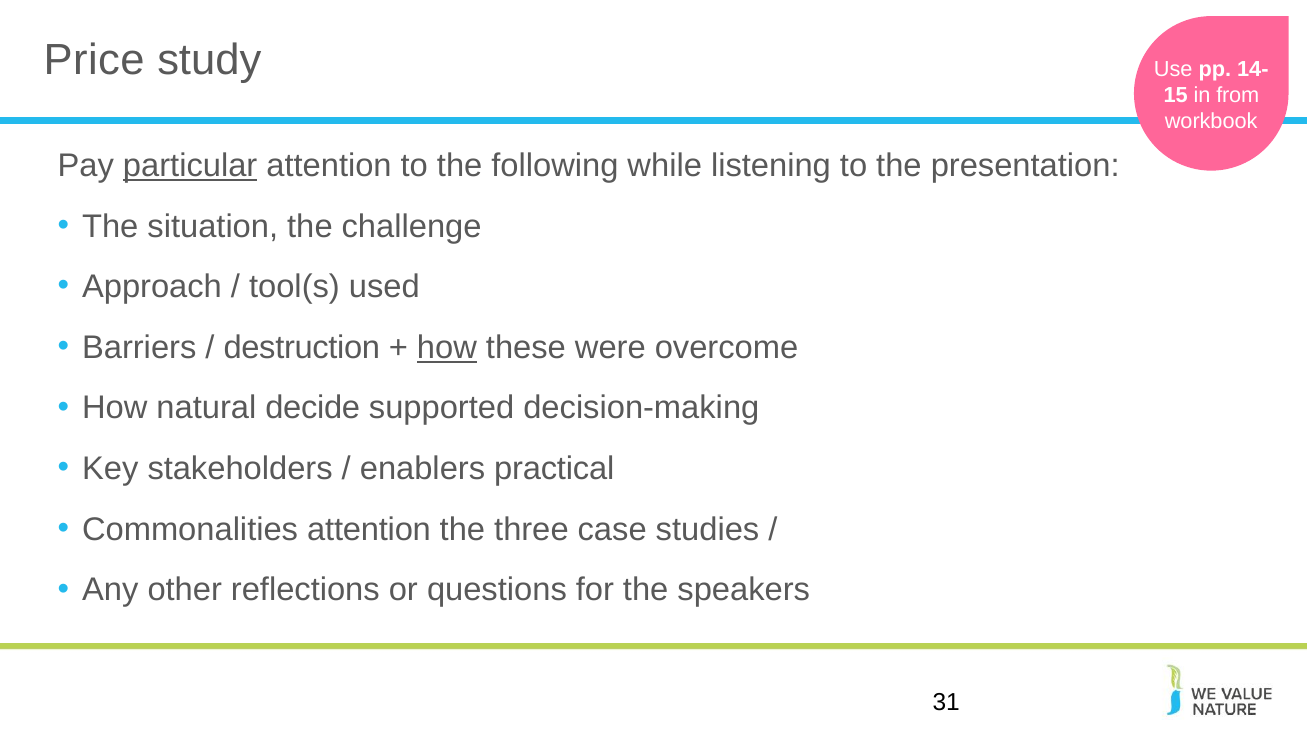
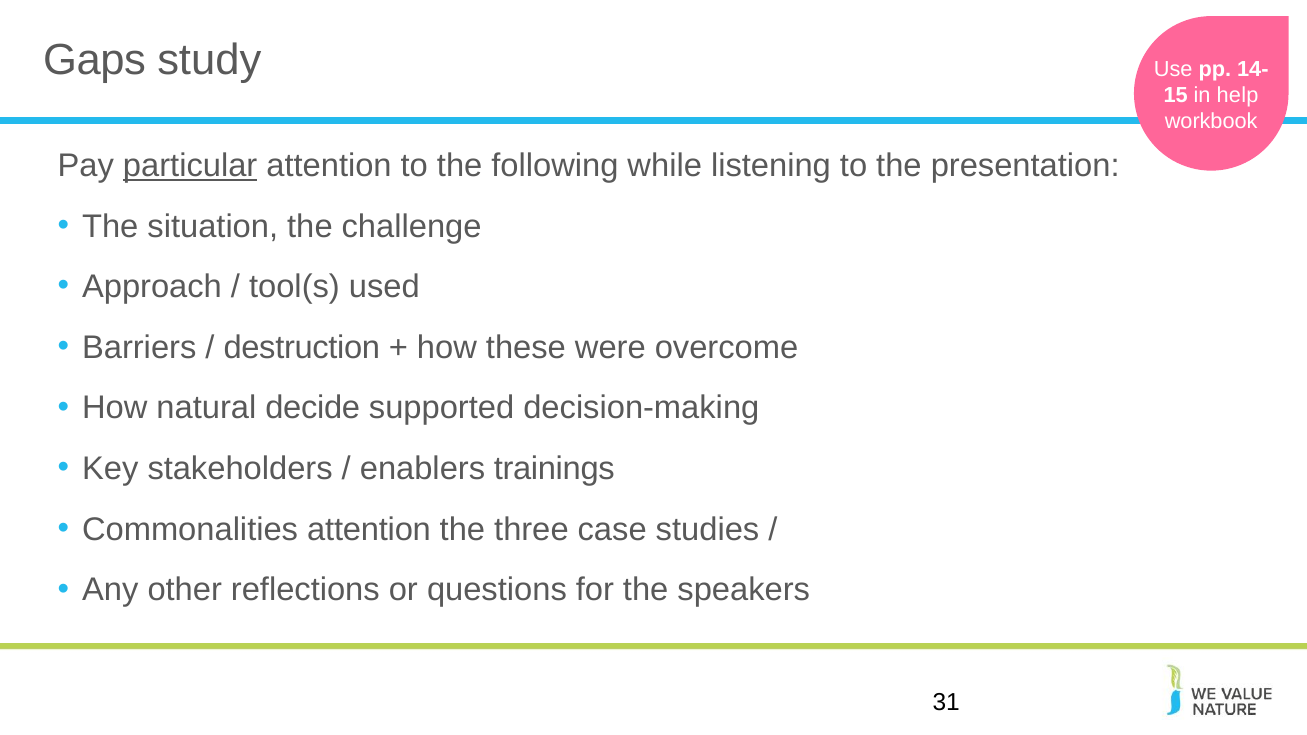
Price: Price -> Gaps
from: from -> help
how at (447, 348) underline: present -> none
practical: practical -> trainings
